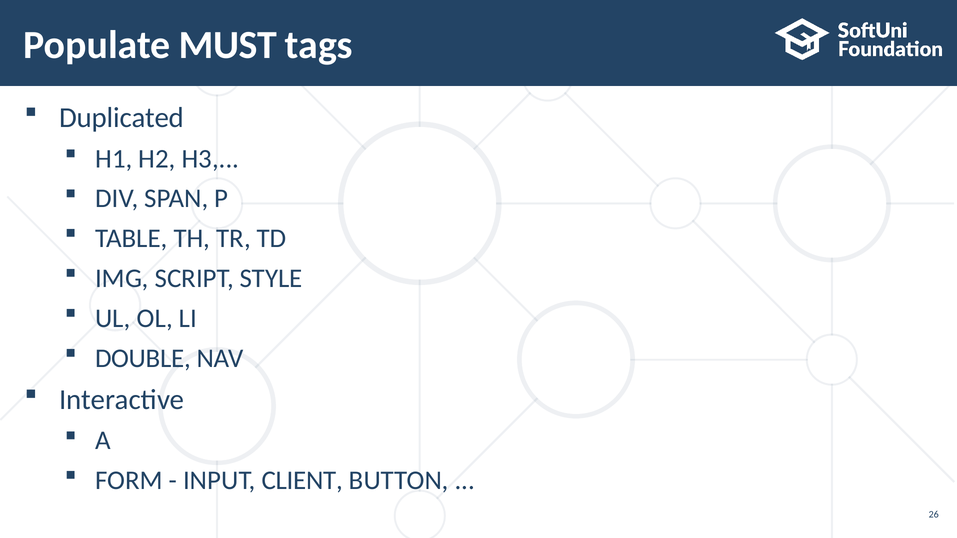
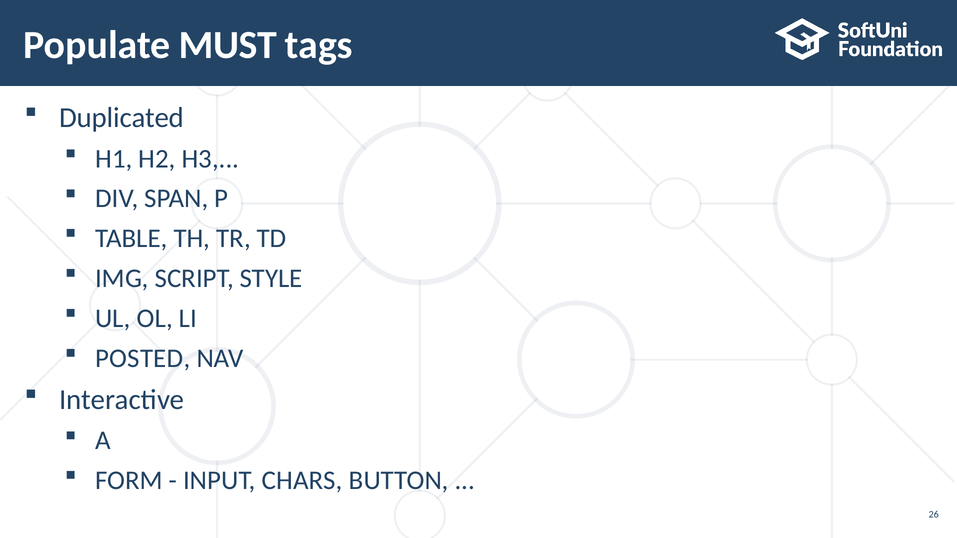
DOUBLE: DOUBLE -> POSTED
CLIENT: CLIENT -> CHARS
